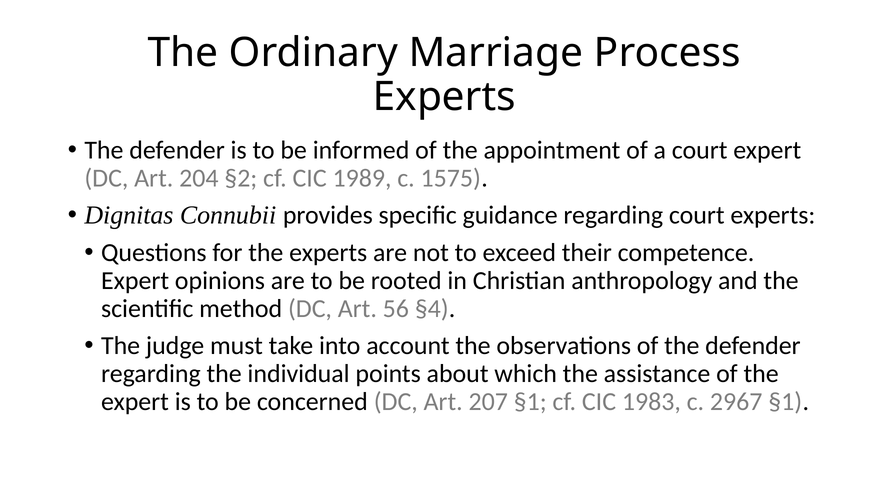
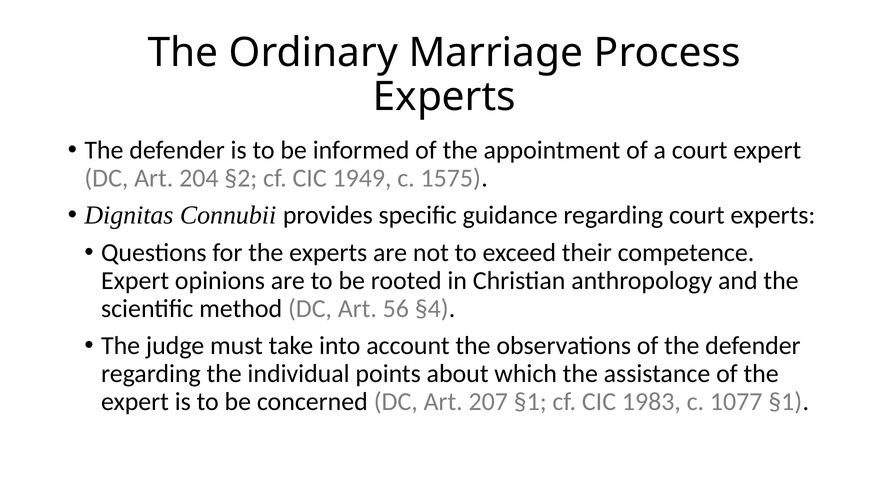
1989: 1989 -> 1949
2967: 2967 -> 1077
